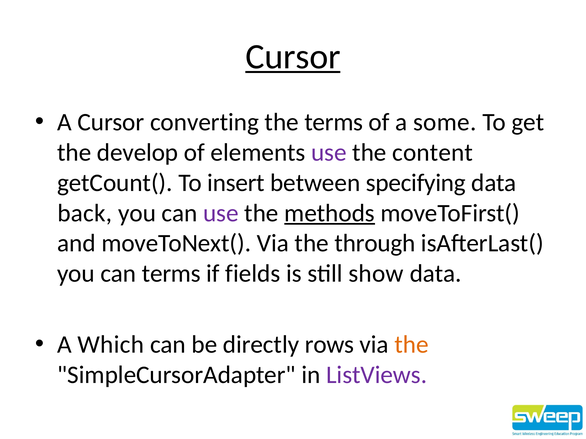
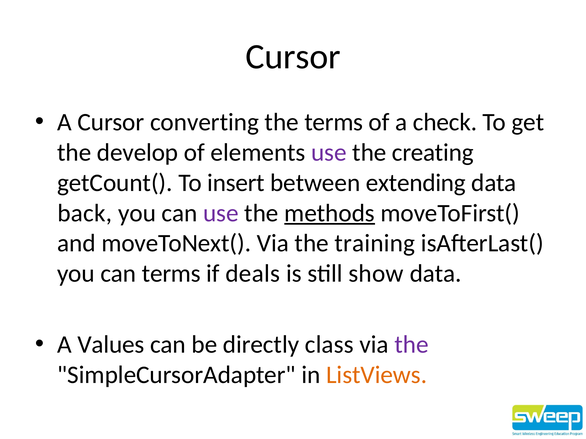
Cursor at (293, 57) underline: present -> none
some: some -> check
content: content -> creating
specifying: specifying -> extending
through: through -> training
fields: fields -> deals
Which: Which -> Values
rows: rows -> class
the at (411, 345) colour: orange -> purple
ListViews colour: purple -> orange
